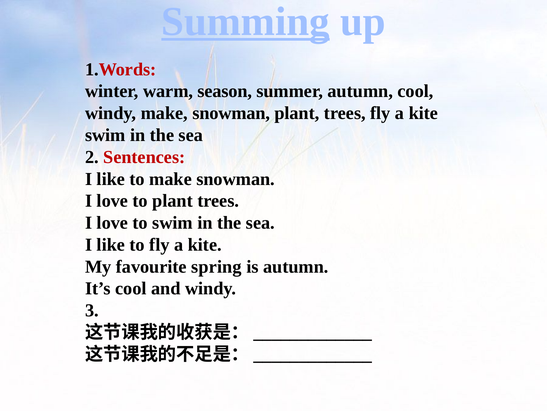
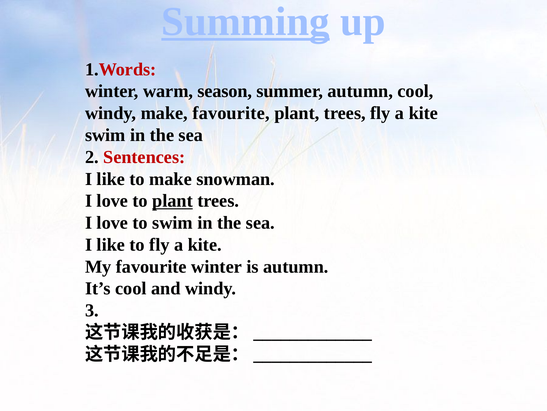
windy make snowman: snowman -> favourite
plant at (173, 201) underline: none -> present
favourite spring: spring -> winter
